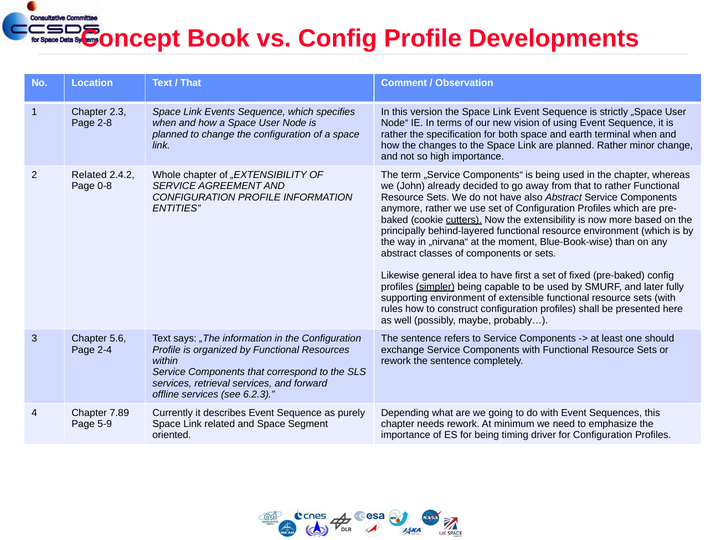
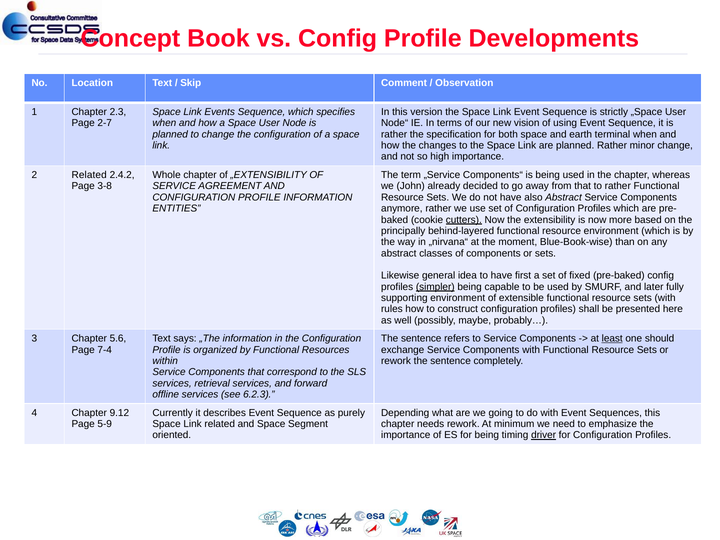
That at (191, 83): That -> Skip
2-8: 2-8 -> 2-7
0-8: 0-8 -> 3-8
least underline: none -> present
2-4: 2-4 -> 7-4
7.89: 7.89 -> 9.12
driver underline: none -> present
